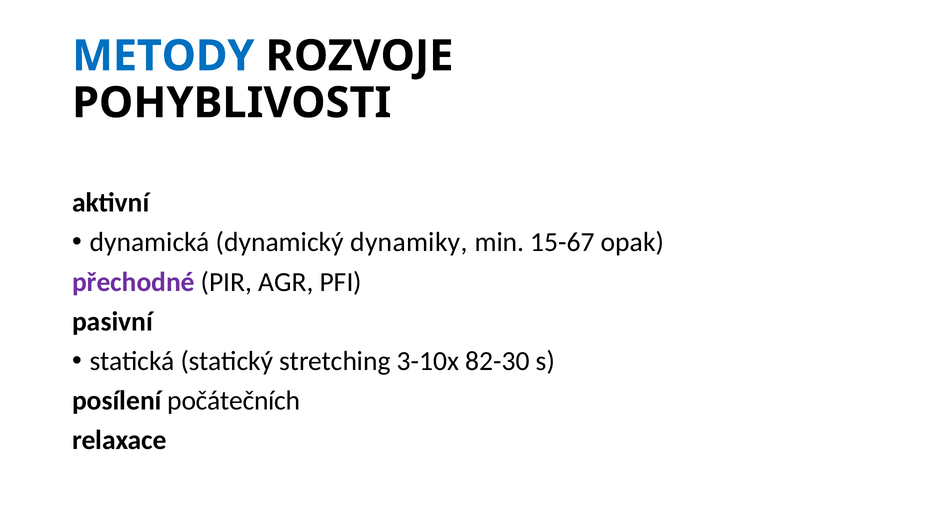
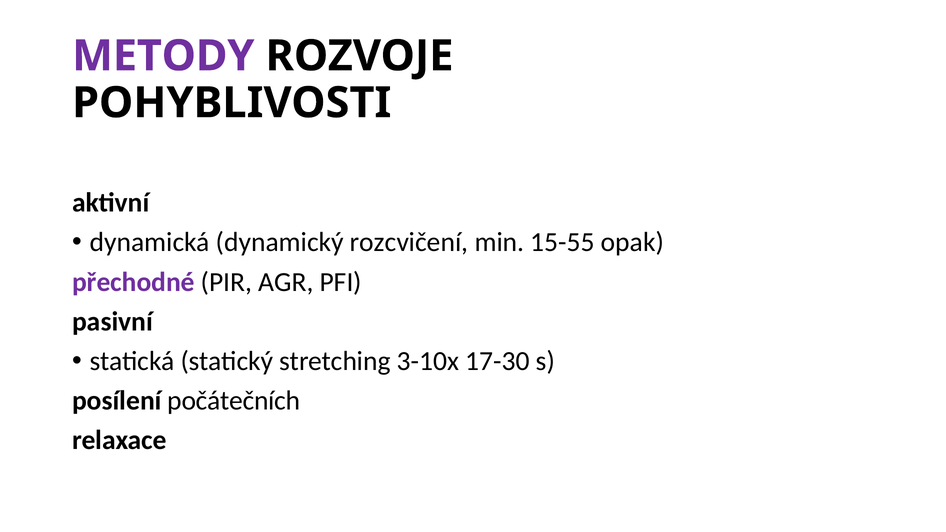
METODY colour: blue -> purple
dynamiky: dynamiky -> rozcvičení
15-67: 15-67 -> 15-55
82-30: 82-30 -> 17-30
